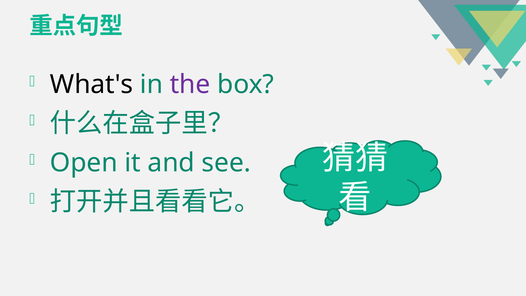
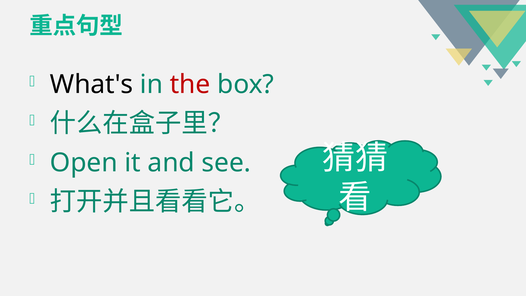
the colour: purple -> red
